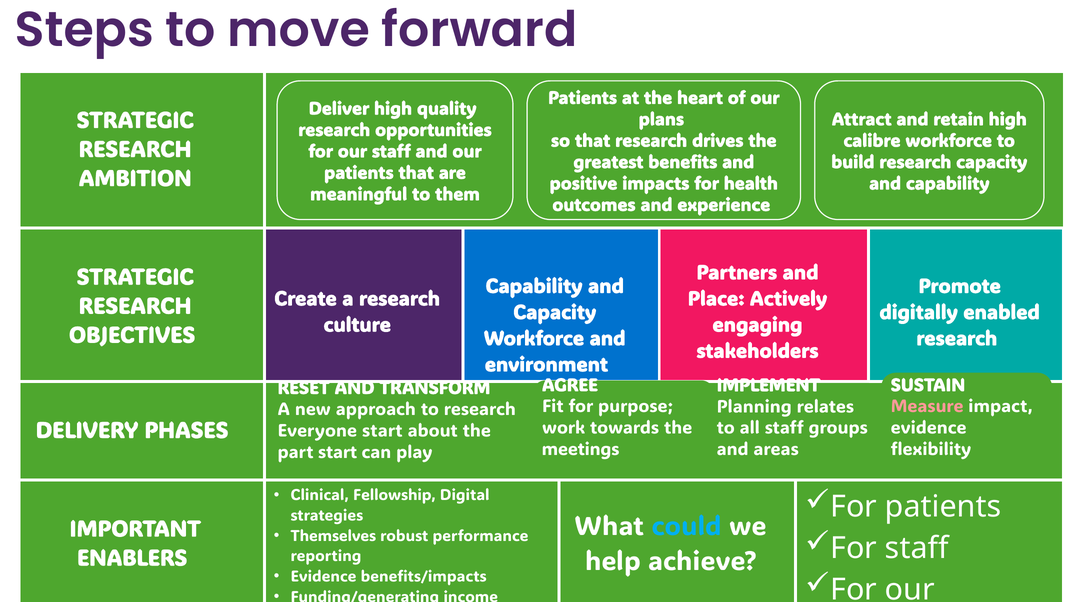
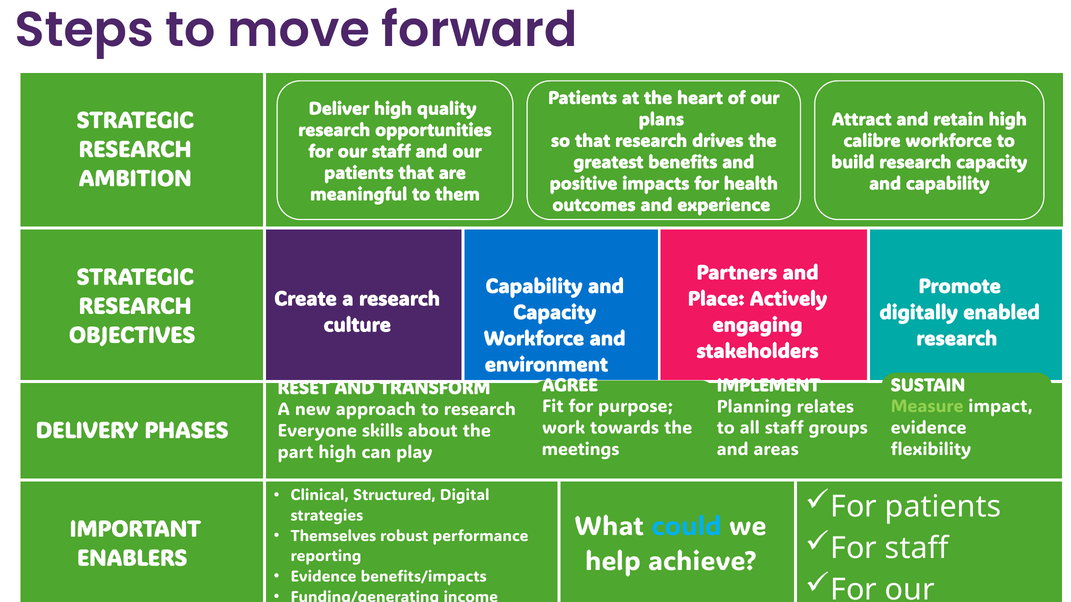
Measure colour: pink -> light green
Everyone start: start -> skills
part start: start -> high
Fellowship: Fellowship -> Structured
